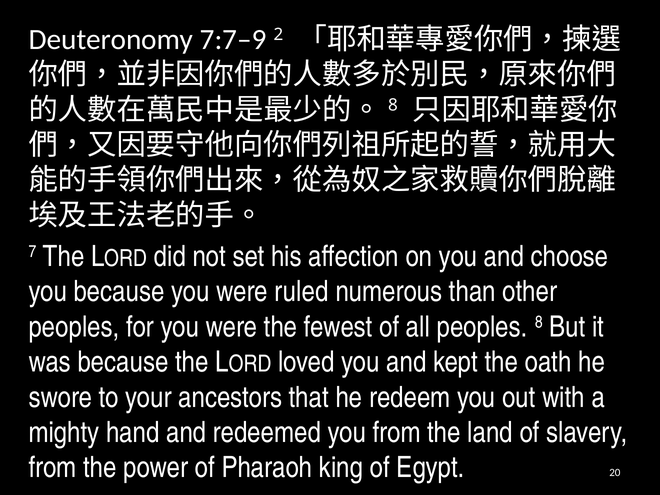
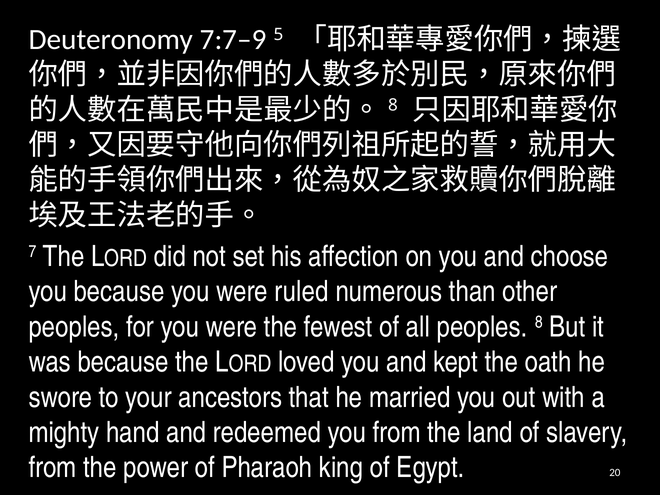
2: 2 -> 5
redeem: redeem -> married
